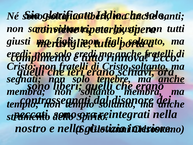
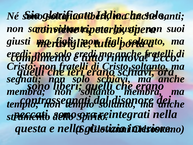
tutti: tutti -> suoi
solo tenebre: tenebre -> schiavi
anche at (171, 79) underline: present -> none
nostro: nostro -> questa
